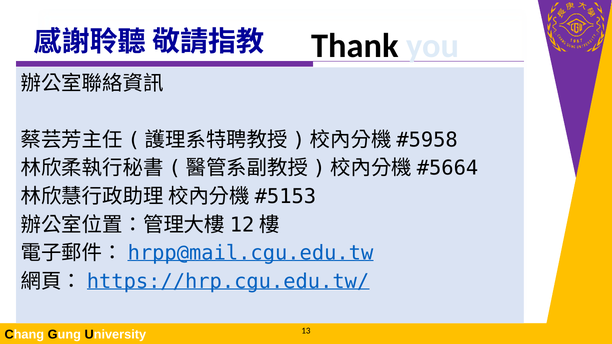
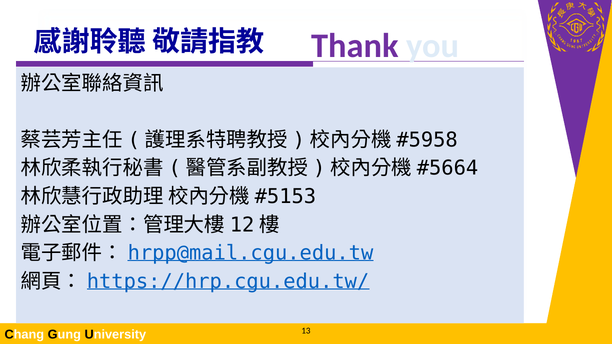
Thank colour: black -> purple
